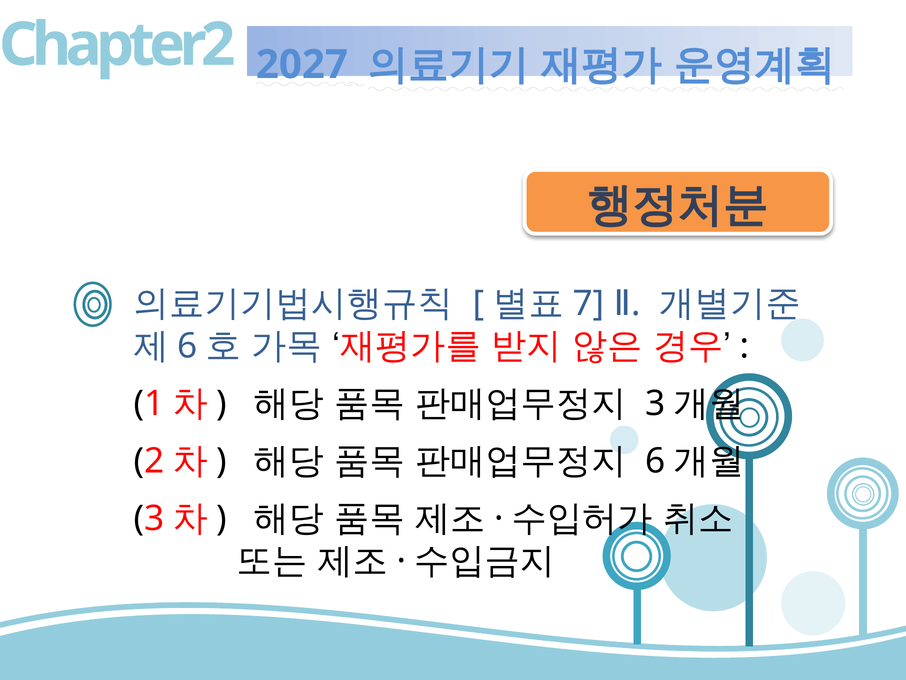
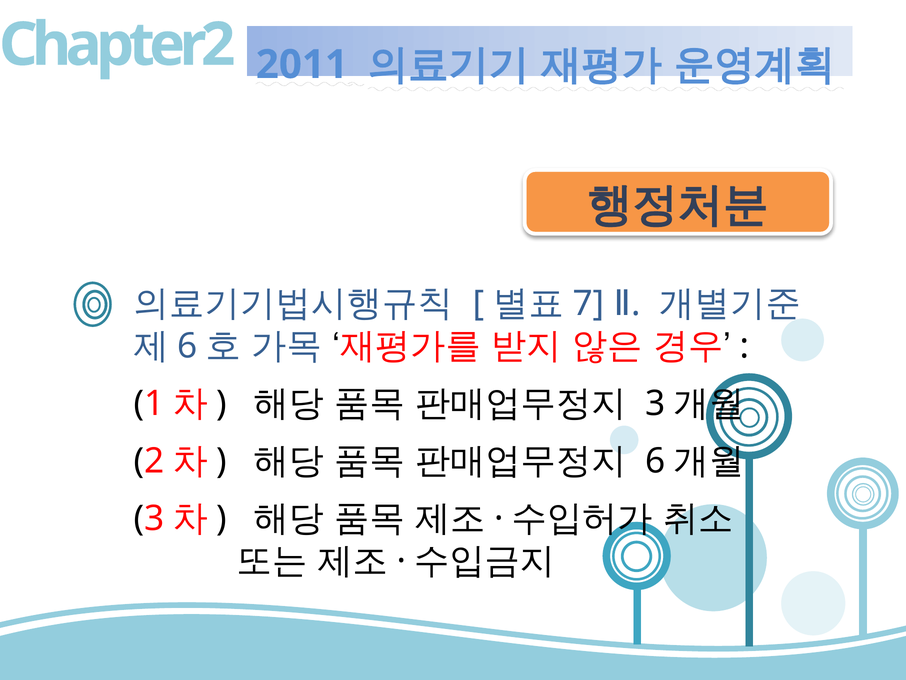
2027: 2027 -> 2011
